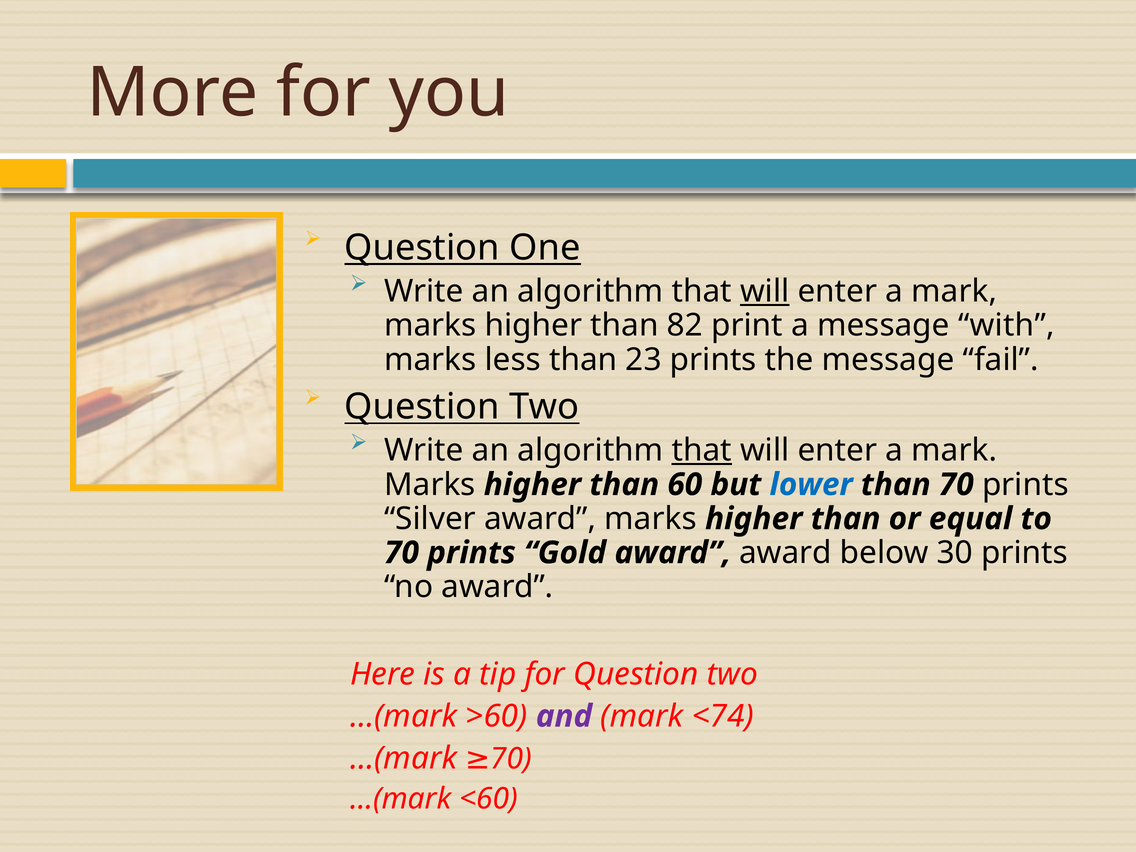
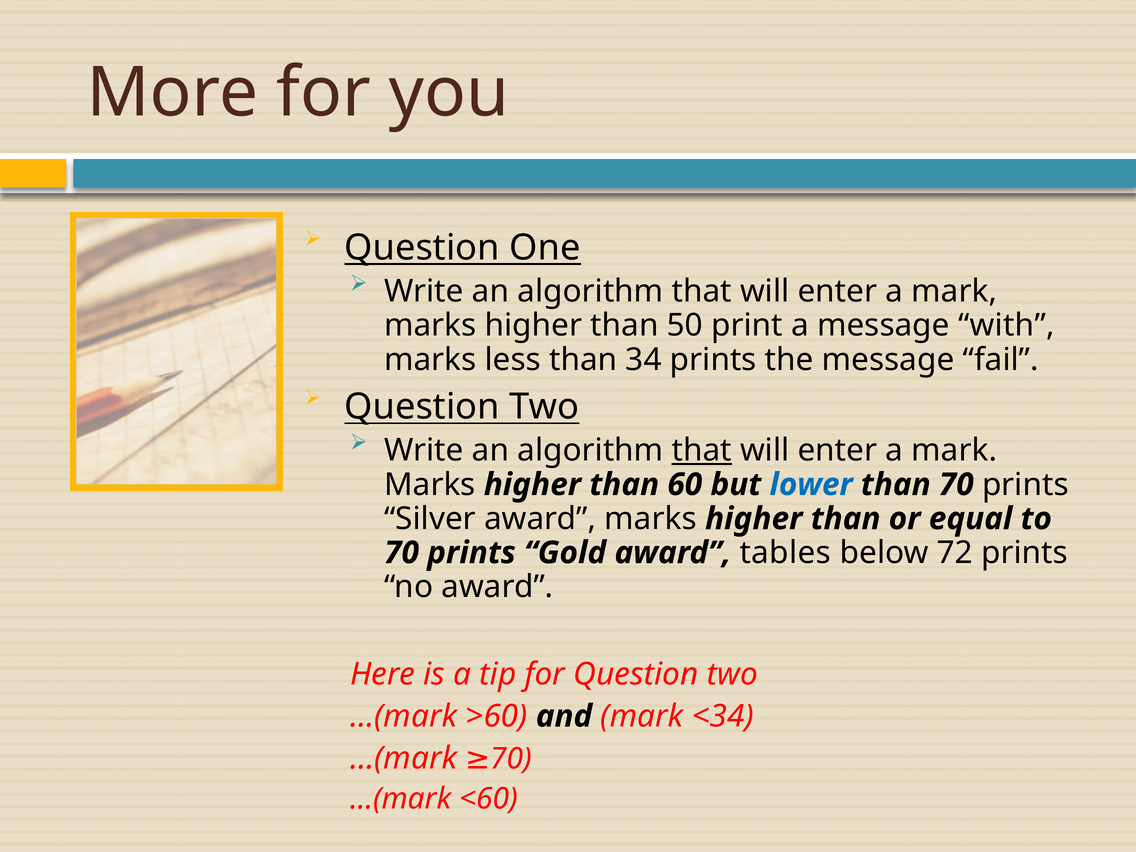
will at (765, 291) underline: present -> none
82: 82 -> 50
23: 23 -> 34
award award: award -> tables
30: 30 -> 72
and colour: purple -> black
<74: <74 -> <34
